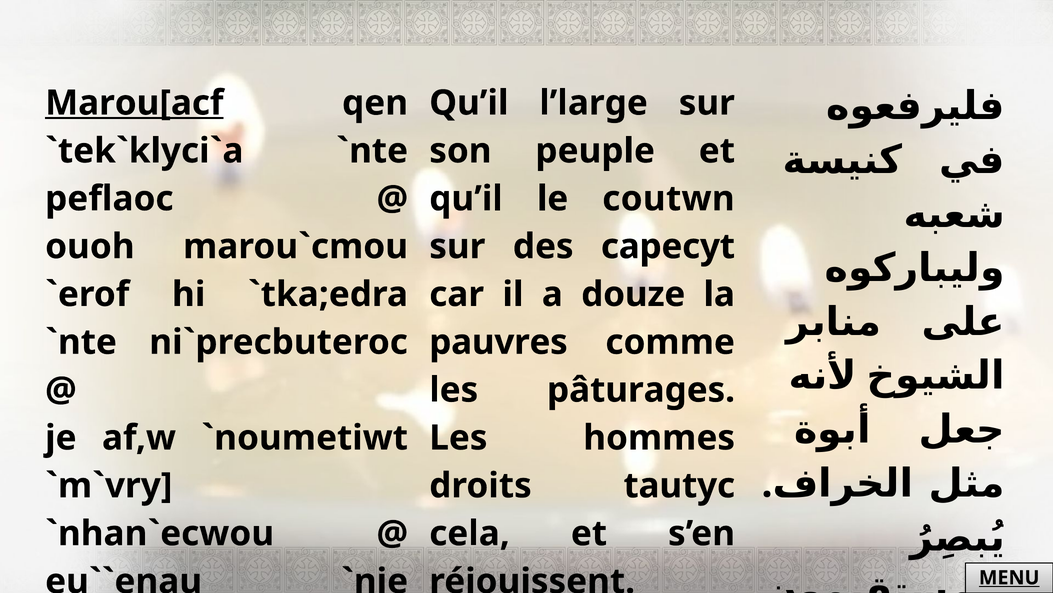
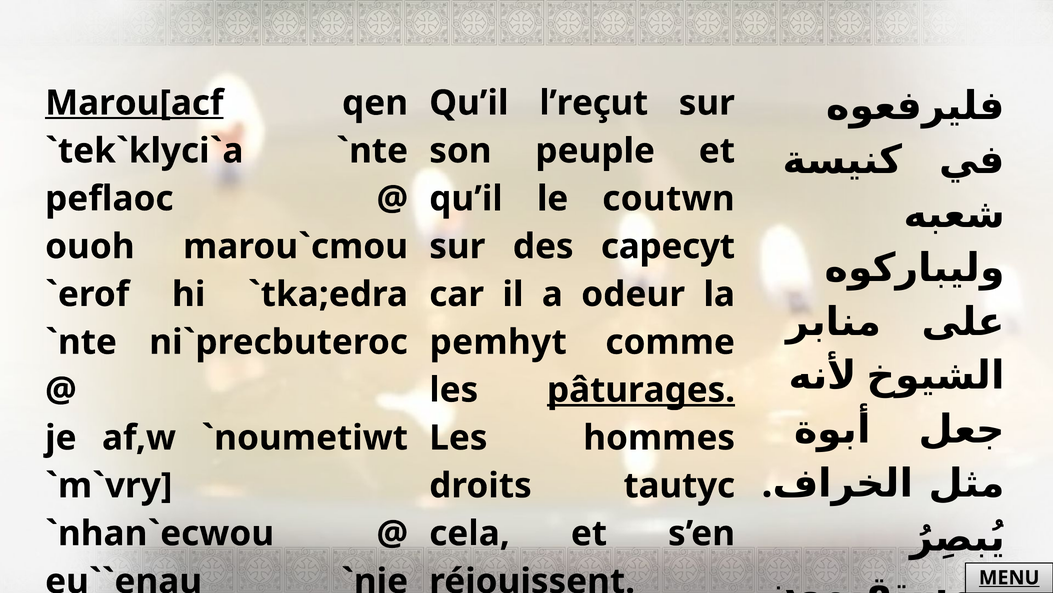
l’large: l’large -> l’reçut
douze: douze -> odeur
pauvres: pauvres -> pemhyt
pâturages underline: none -> present
